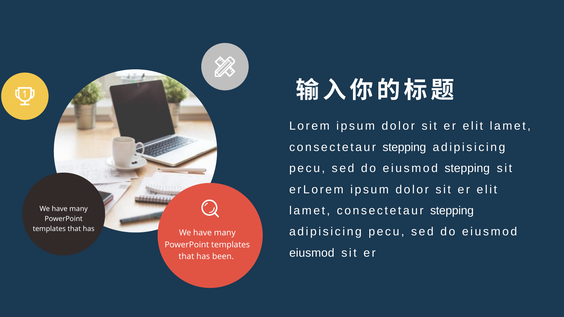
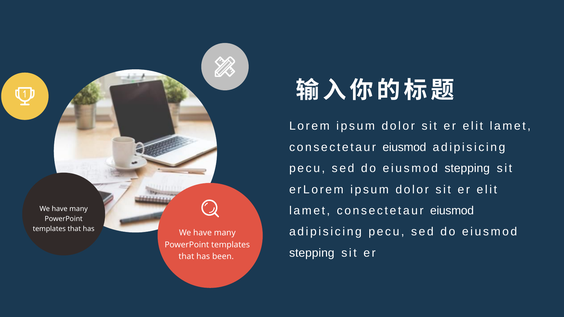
stepping at (404, 147): stepping -> eiusmod
stepping at (452, 211): stepping -> eiusmod
eiusmod at (312, 253): eiusmod -> stepping
